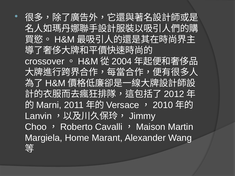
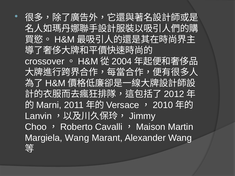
Margiela Home: Home -> Wang
